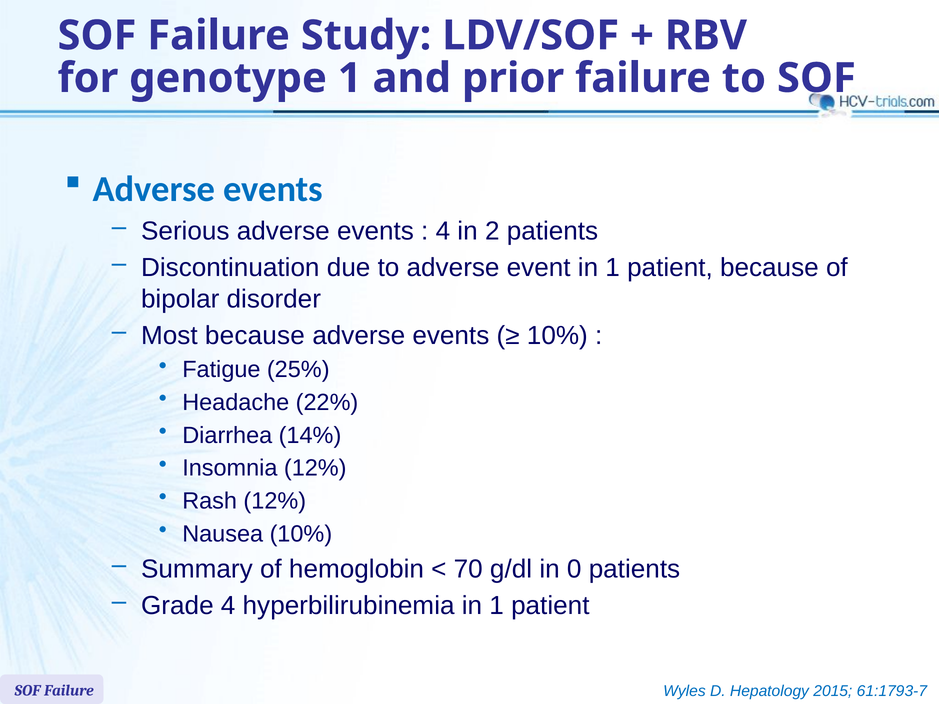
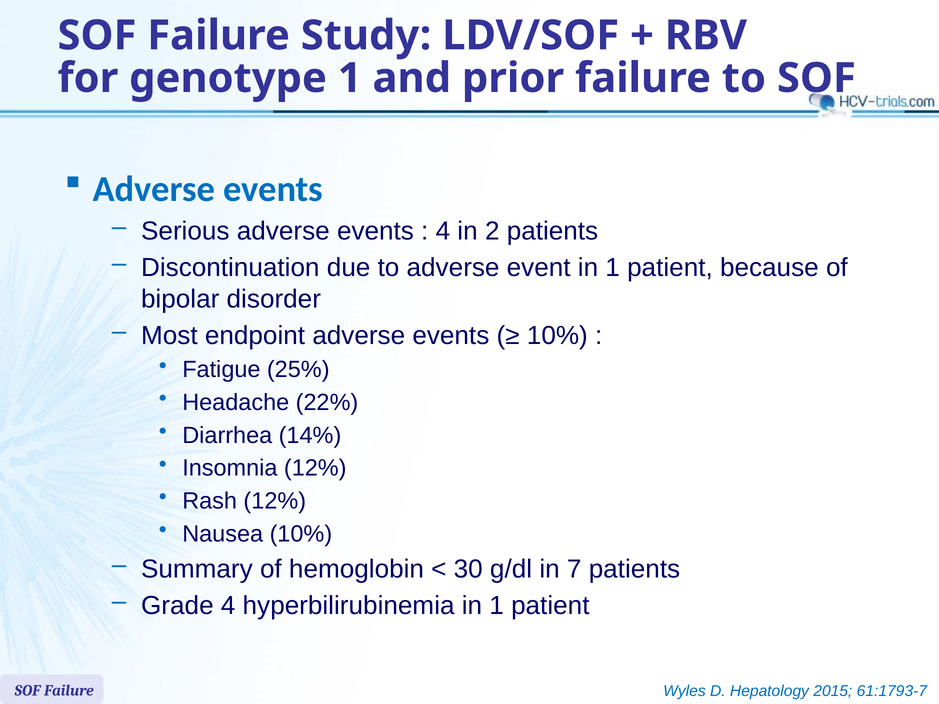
Most because: because -> endpoint
70: 70 -> 30
0: 0 -> 7
